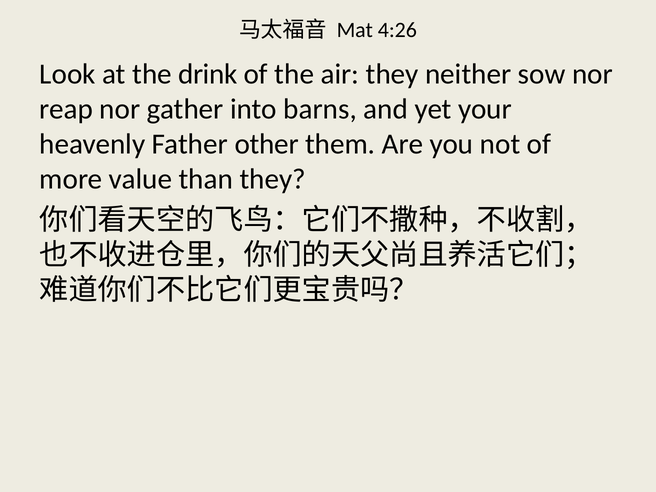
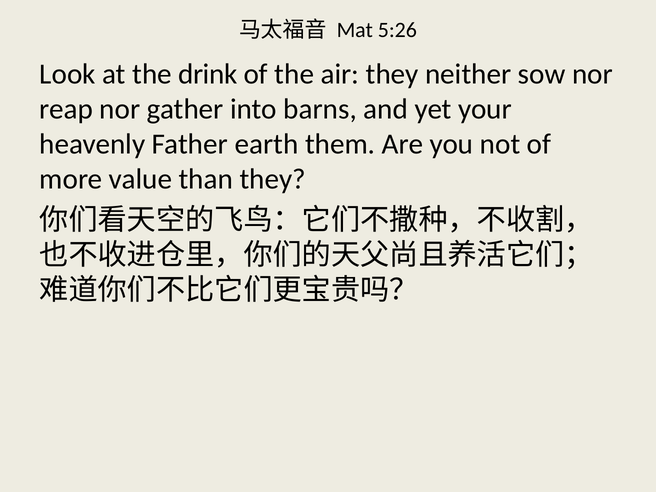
4:26: 4:26 -> 5:26
other: other -> earth
